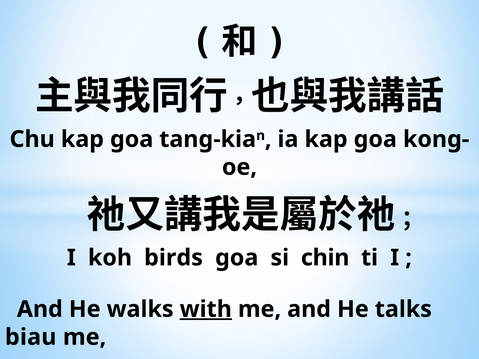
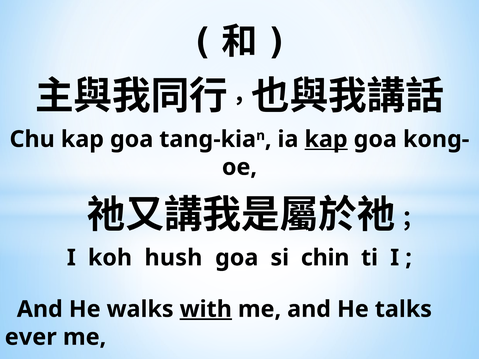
kap at (326, 139) underline: none -> present
birds: birds -> hush
biau: biau -> ever
